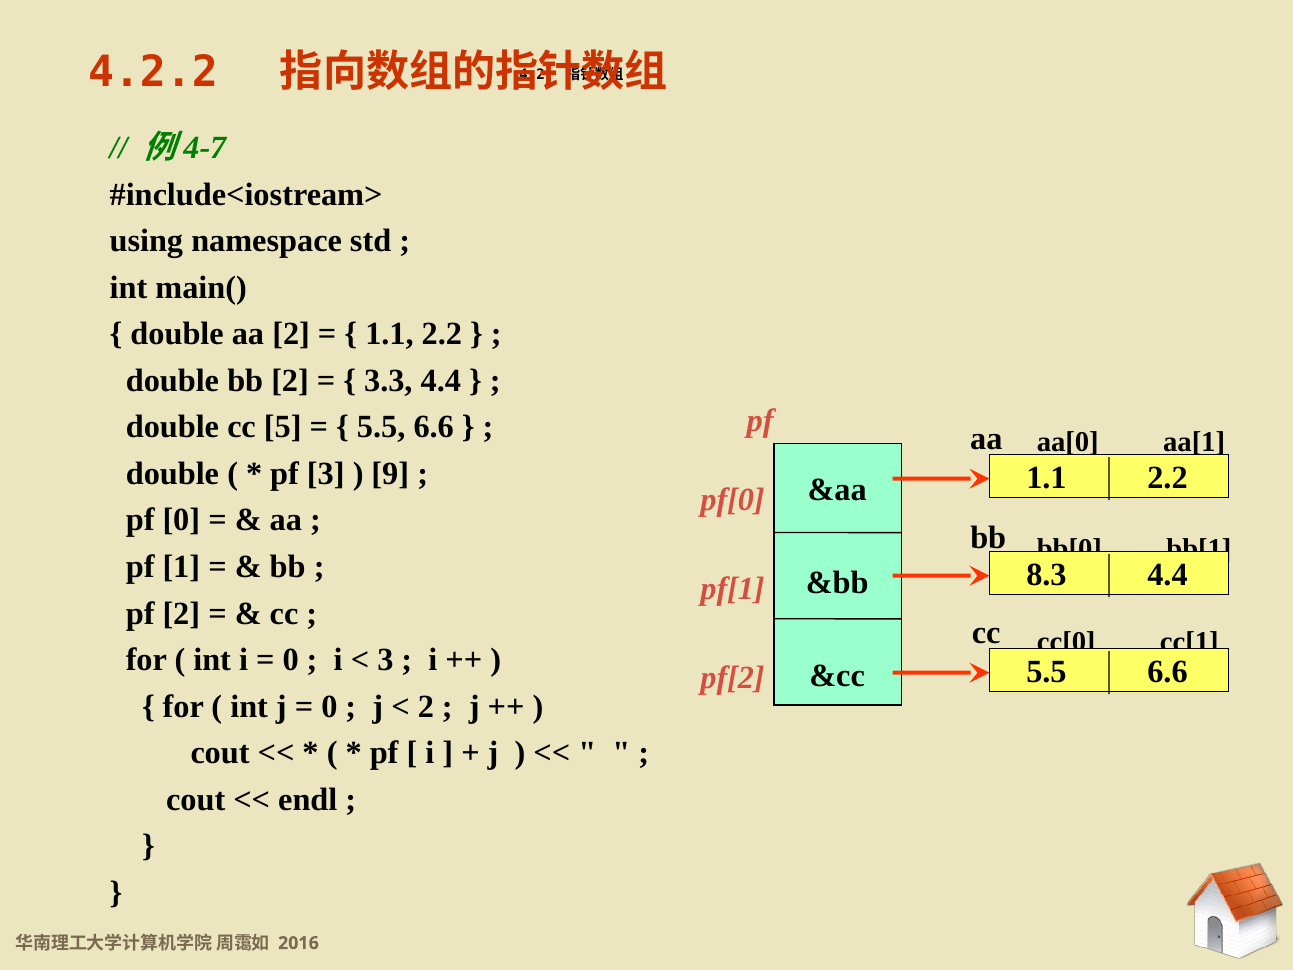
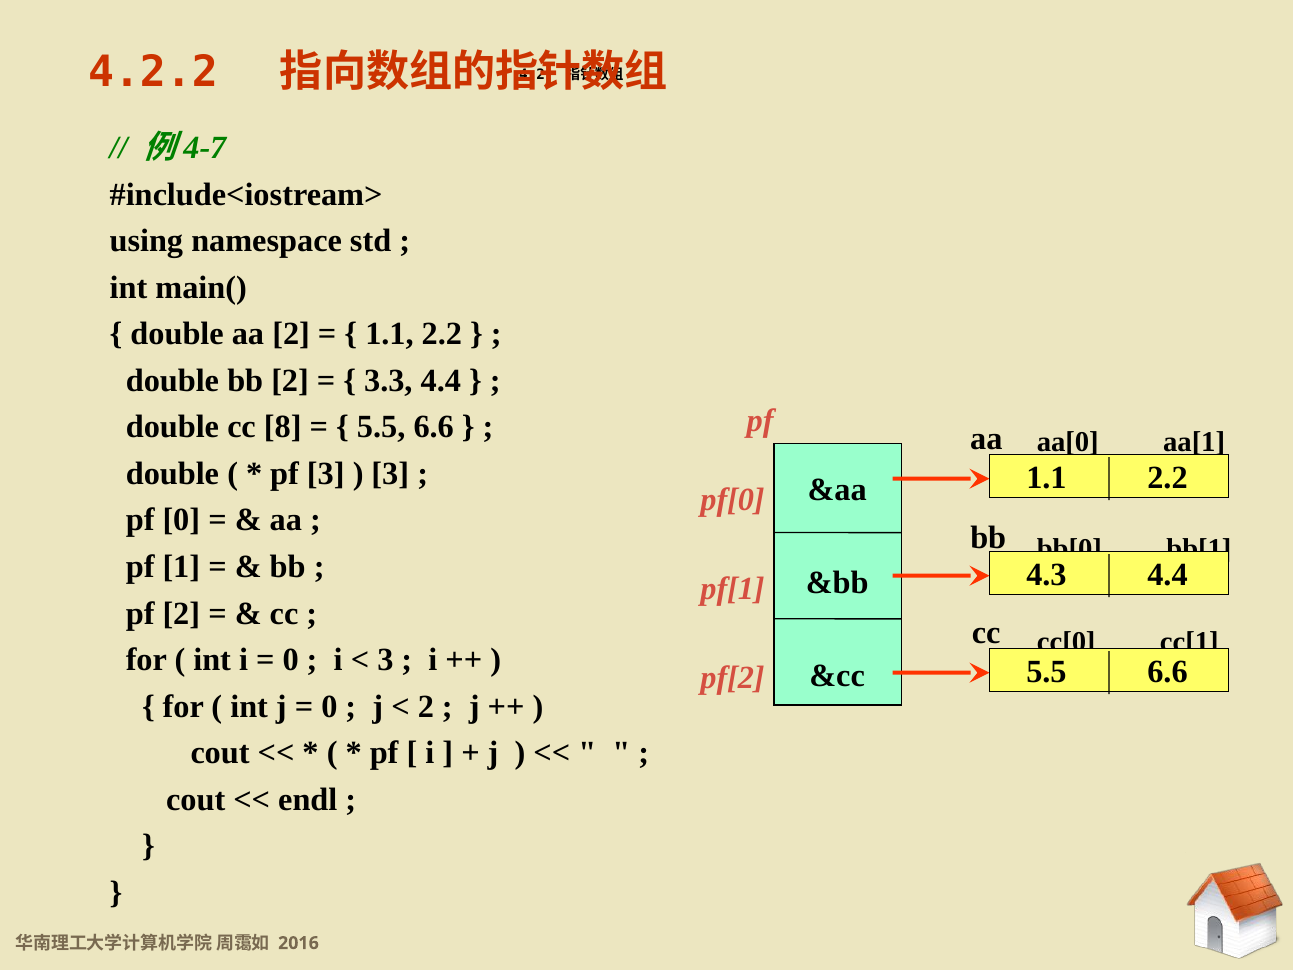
5: 5 -> 8
9 at (390, 474): 9 -> 3
8.3: 8.3 -> 4.3
